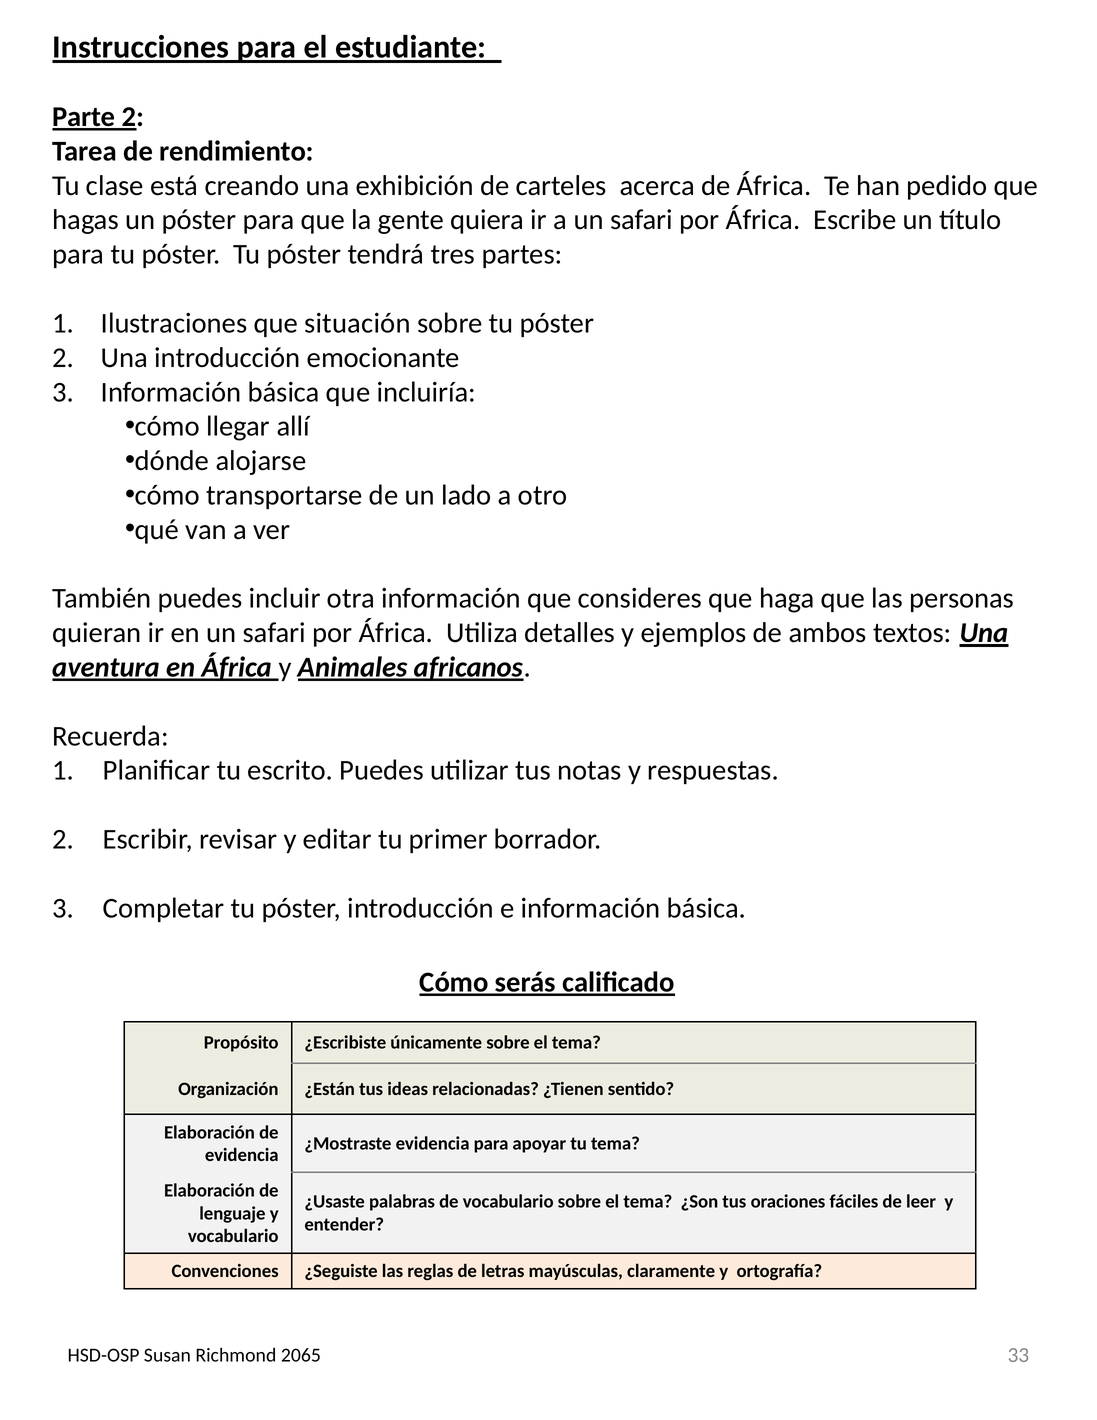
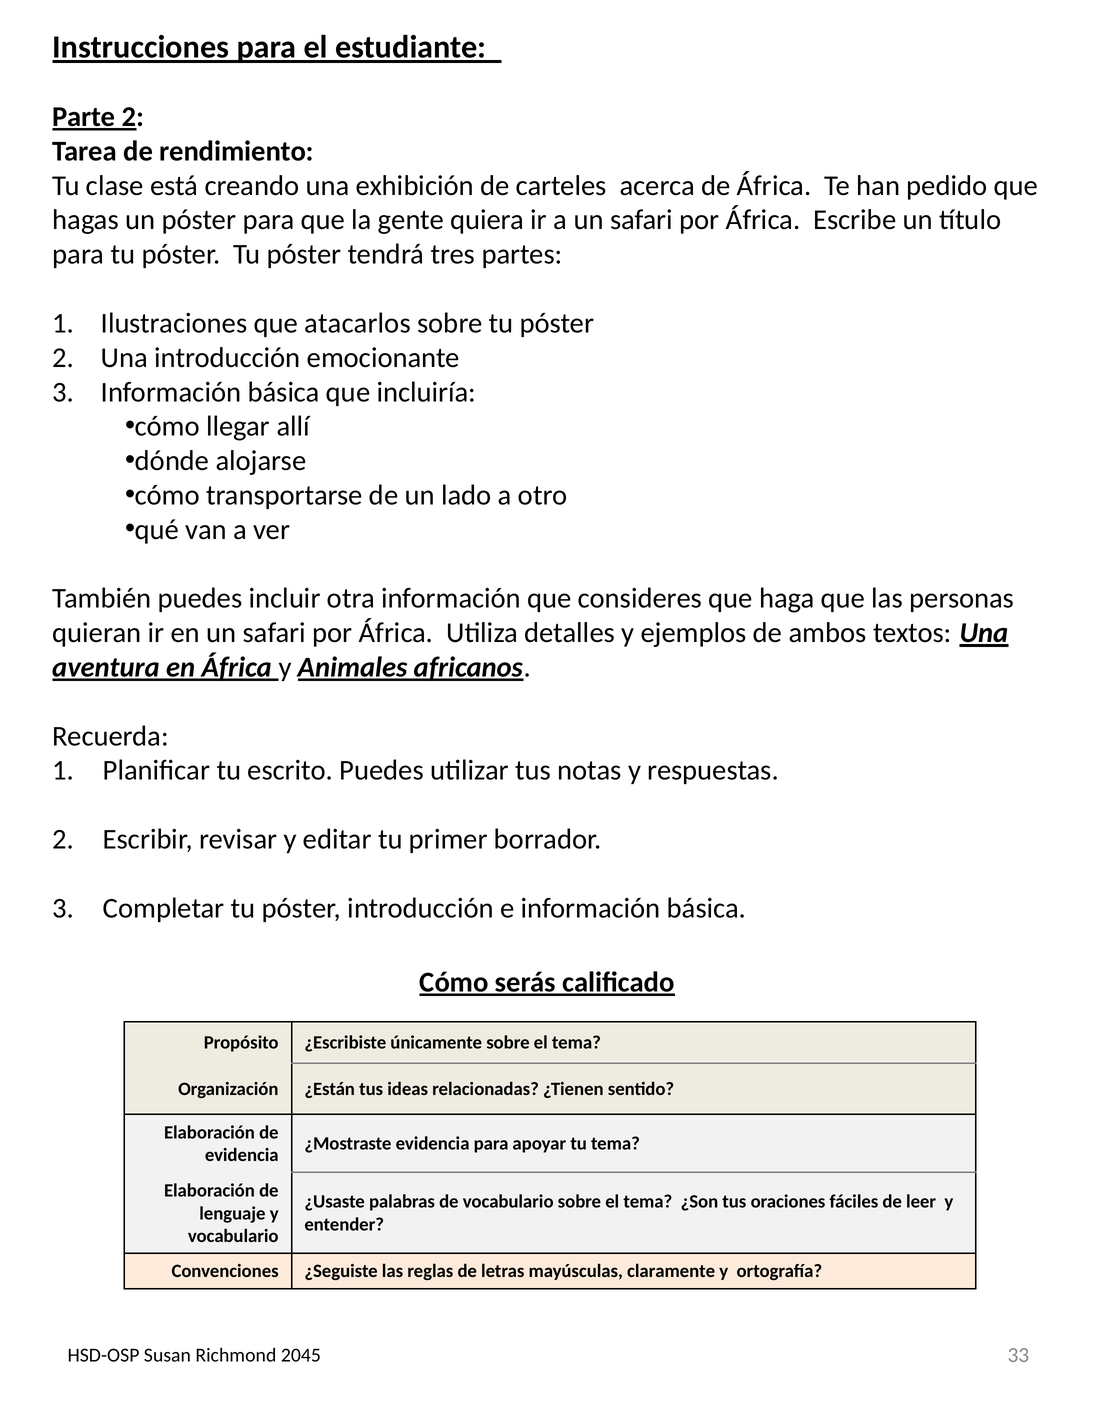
situación: situación -> atacarlos
2065: 2065 -> 2045
